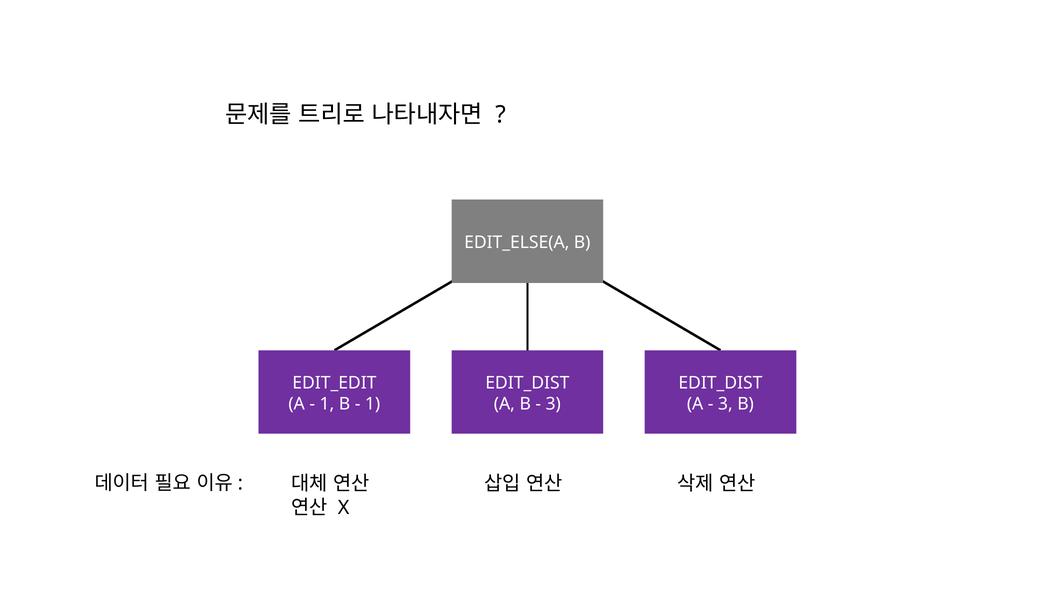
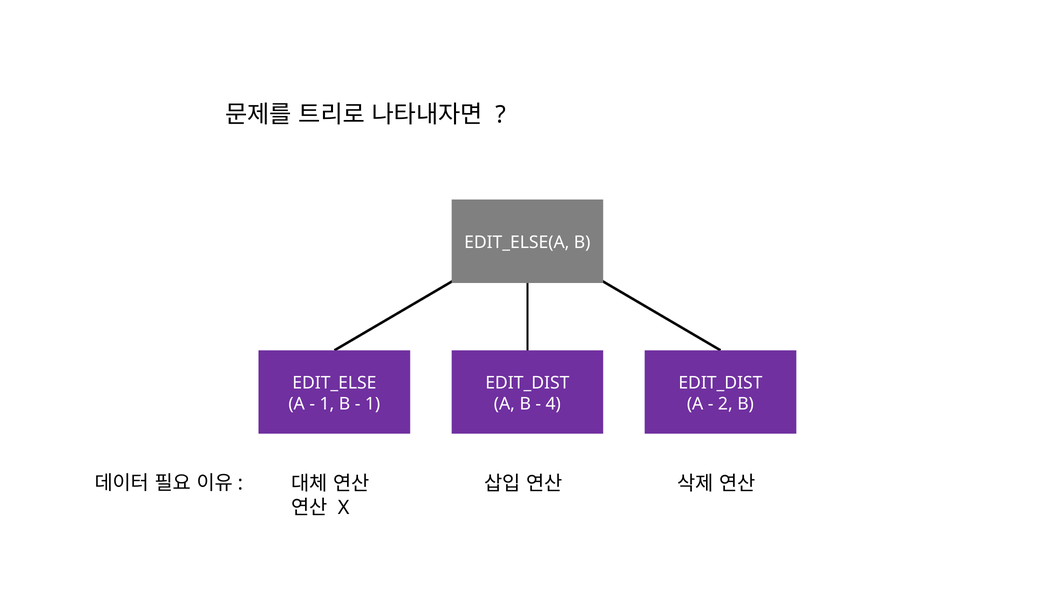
EDIT_EDIT: EDIT_EDIT -> EDIT_ELSE
3 at (553, 404): 3 -> 4
3 at (725, 404): 3 -> 2
